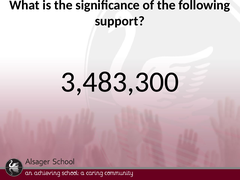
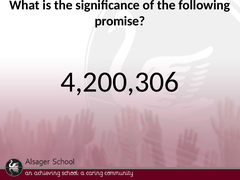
support: support -> promise
3,483,300: 3,483,300 -> 4,200,306
